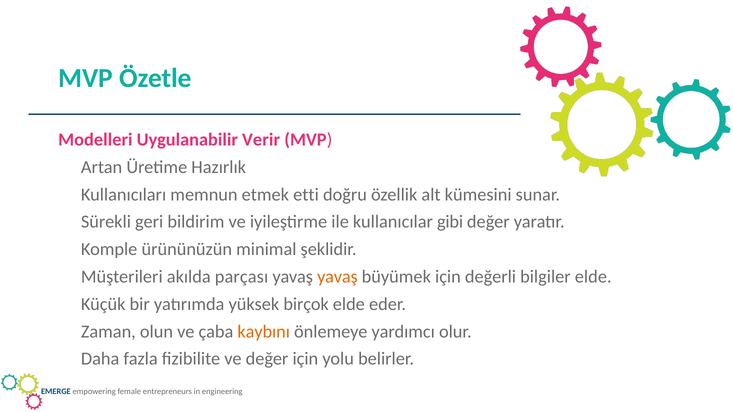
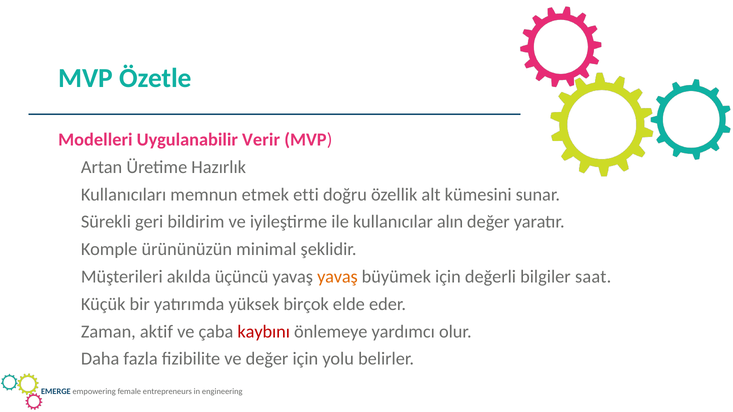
gibi: gibi -> alın
parçası: parçası -> üçüncü
bilgiler elde: elde -> saat
olun: olun -> aktif
kaybını colour: orange -> red
